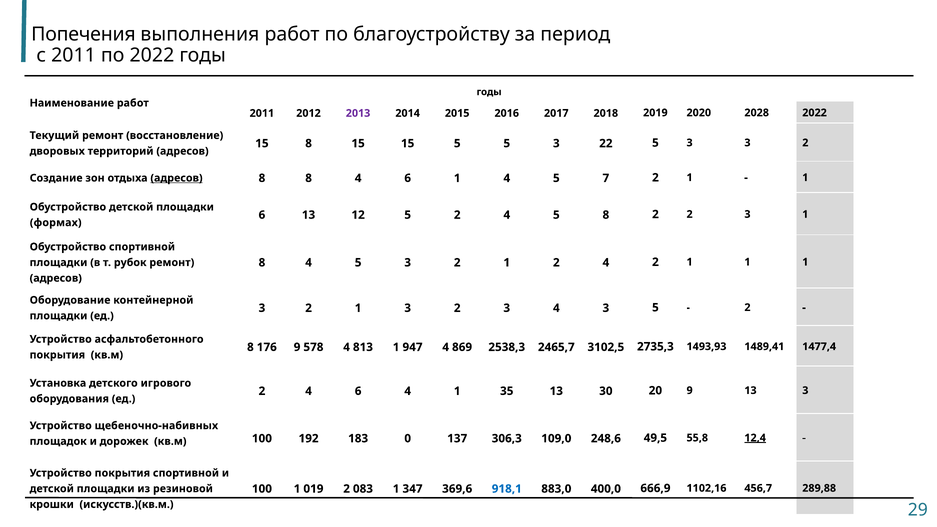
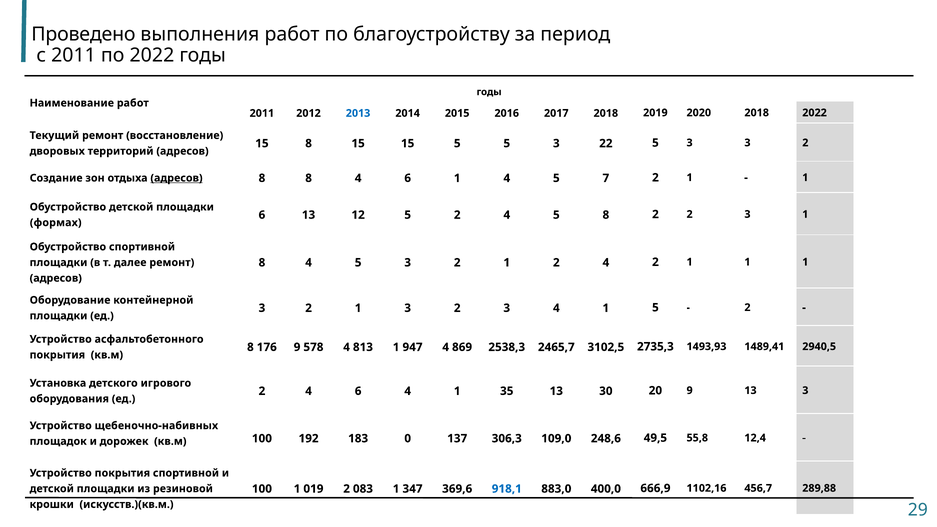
Попечения: Попечения -> Проведено
2013 colour: purple -> blue
2020 2028: 2028 -> 2018
рубок: рубок -> далее
3 4 3: 3 -> 1
1477,4: 1477,4 -> 2940,5
12,4 underline: present -> none
